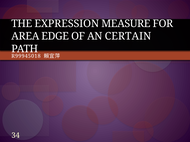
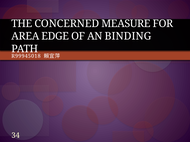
EXPRESSION: EXPRESSION -> CONCERNED
CERTAIN: CERTAIN -> BINDING
